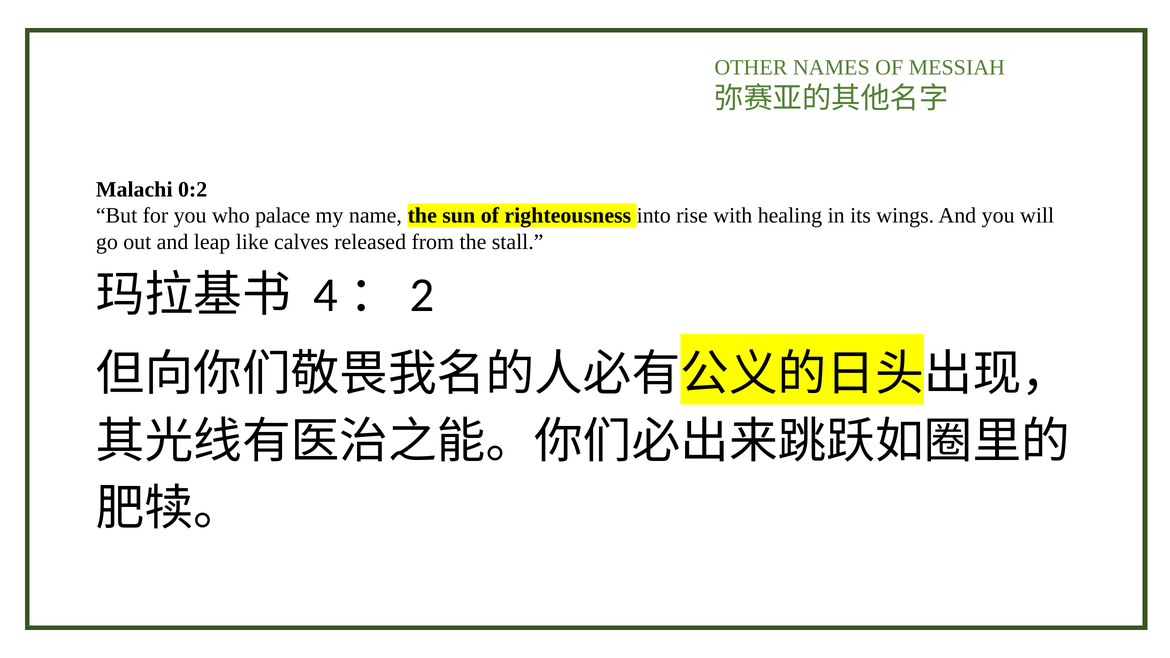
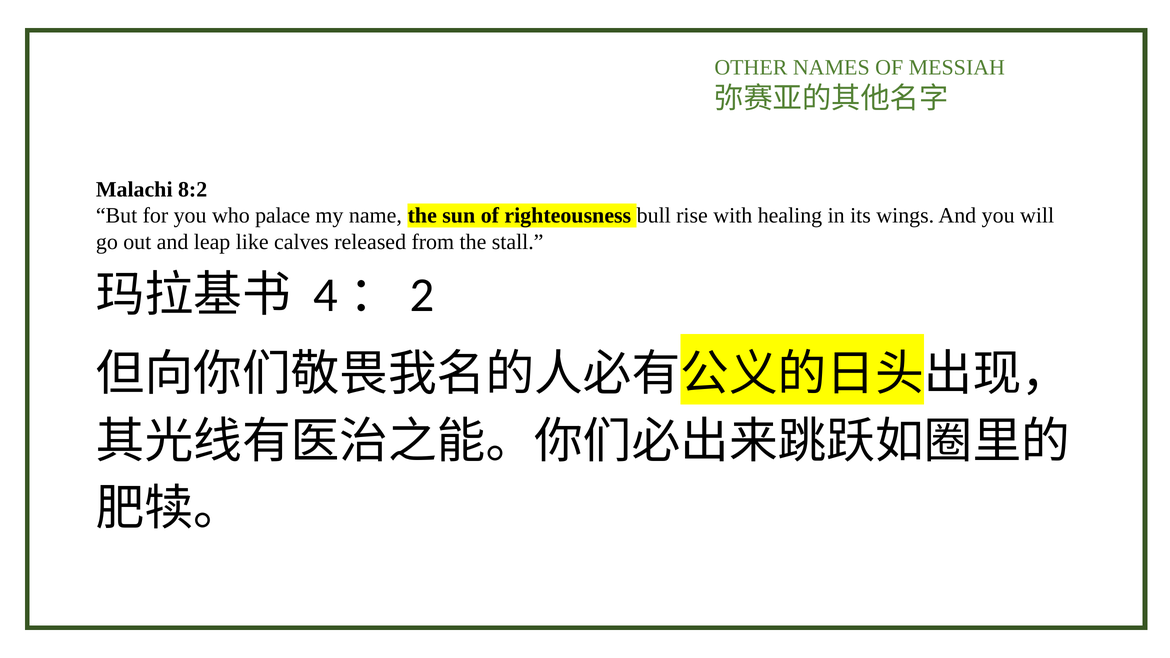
0:2: 0:2 -> 8:2
into: into -> bull
